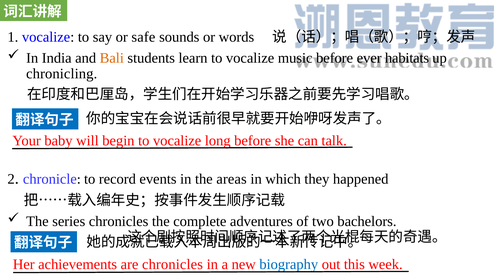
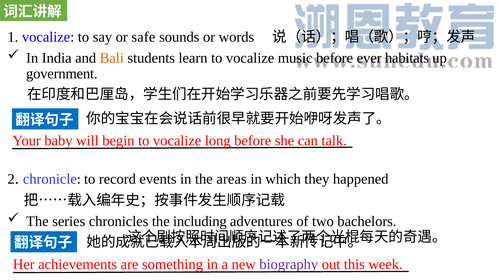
chronicling: chronicling -> government
complete: complete -> including
are chronicles: chronicles -> something
biography colour: blue -> purple
